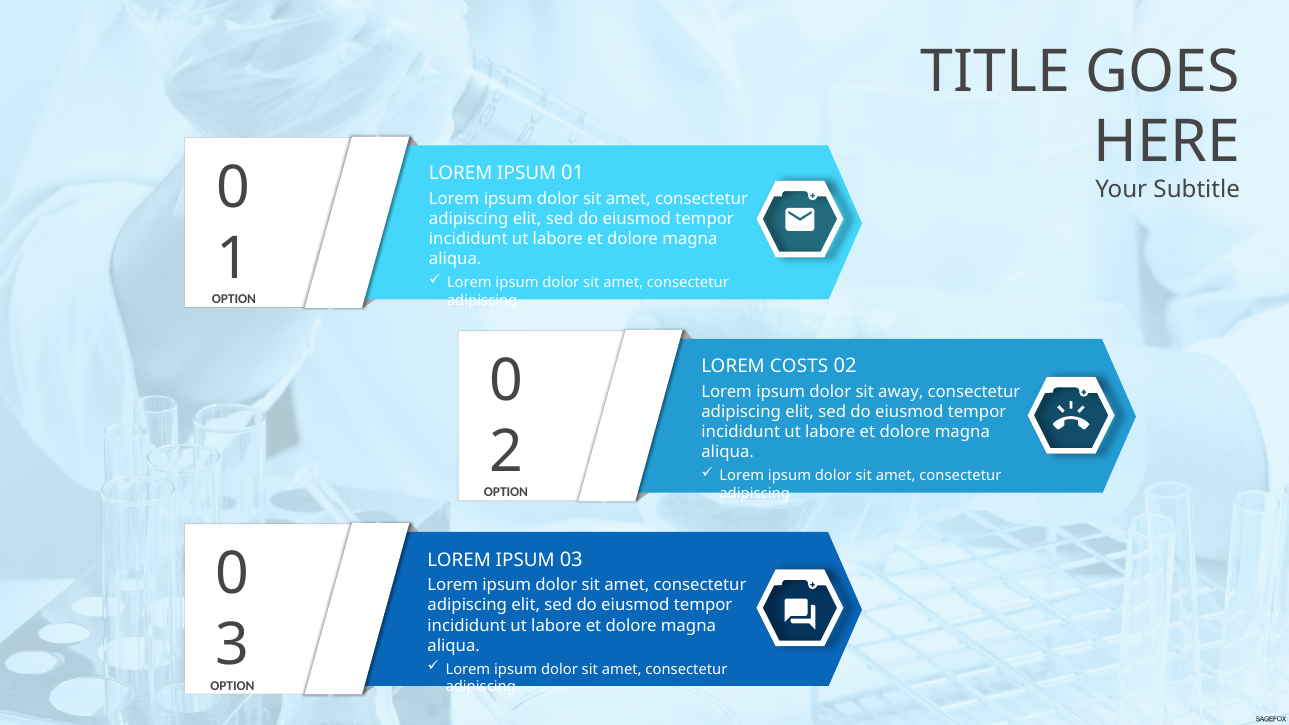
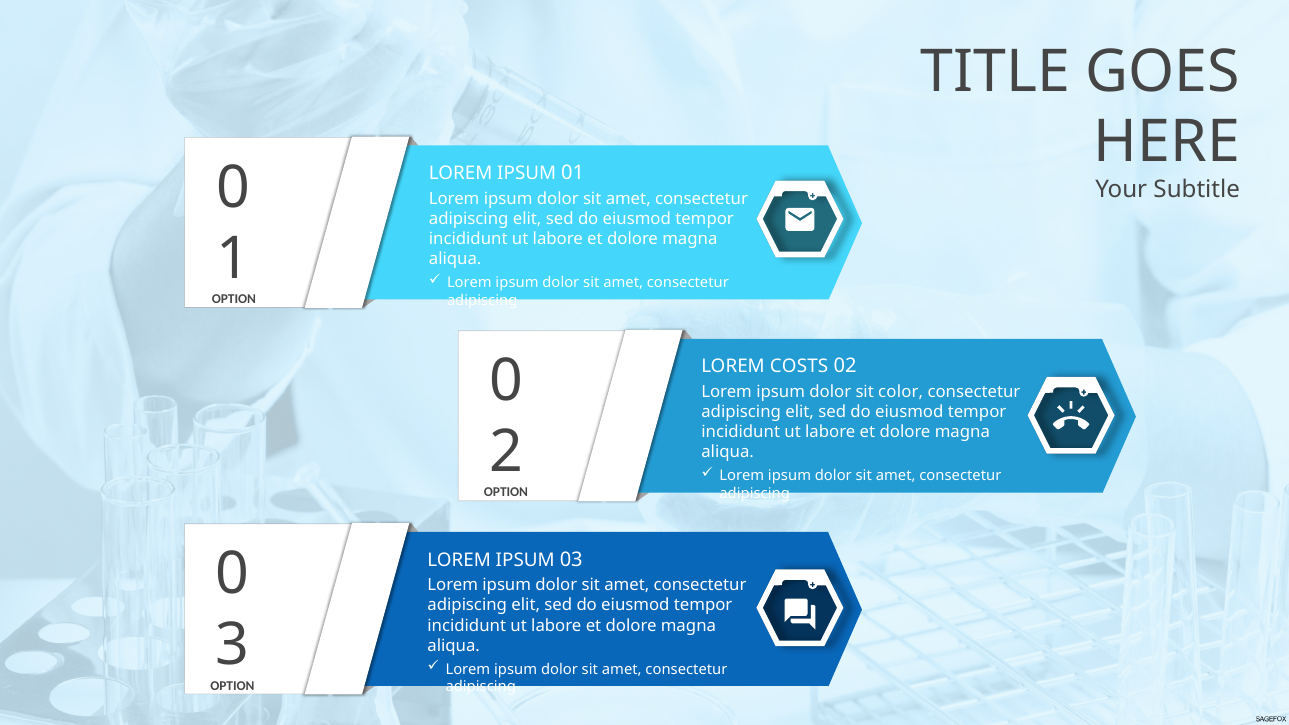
away: away -> color
